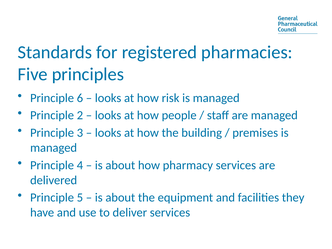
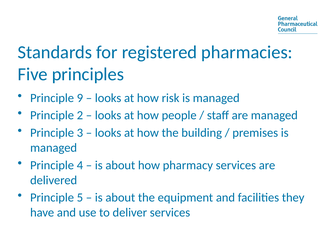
6: 6 -> 9
